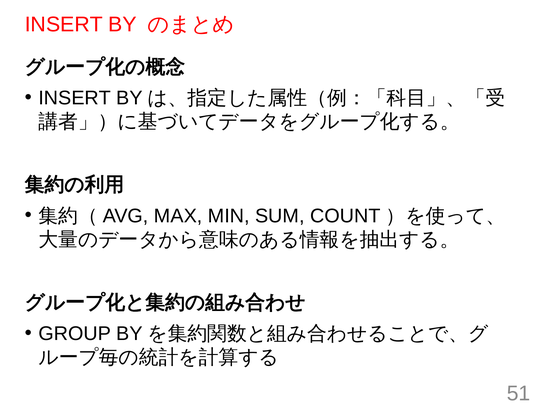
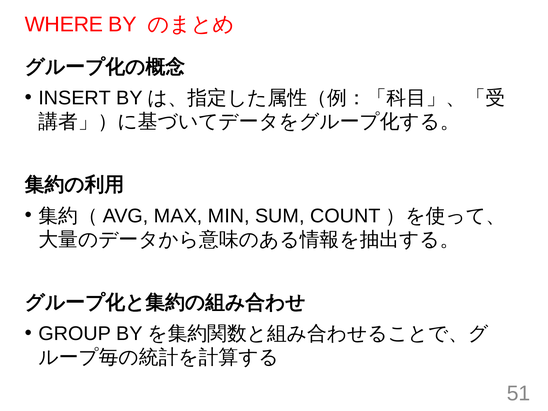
INSERT at (64, 25): INSERT -> WHERE
